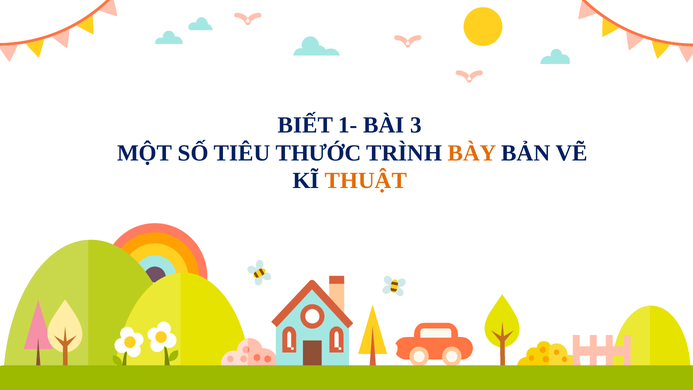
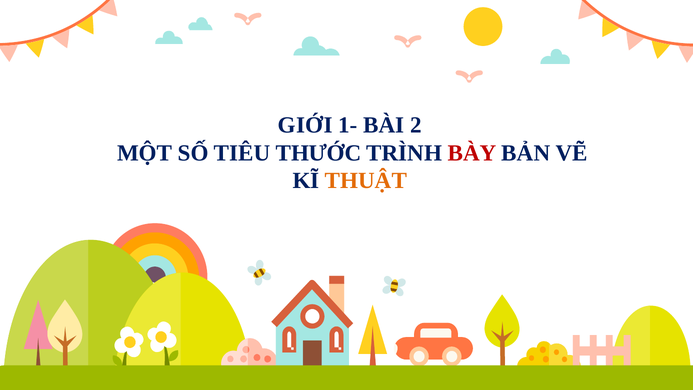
BIẾT: BIẾT -> GIỚI
3: 3 -> 2
BÀY colour: orange -> red
